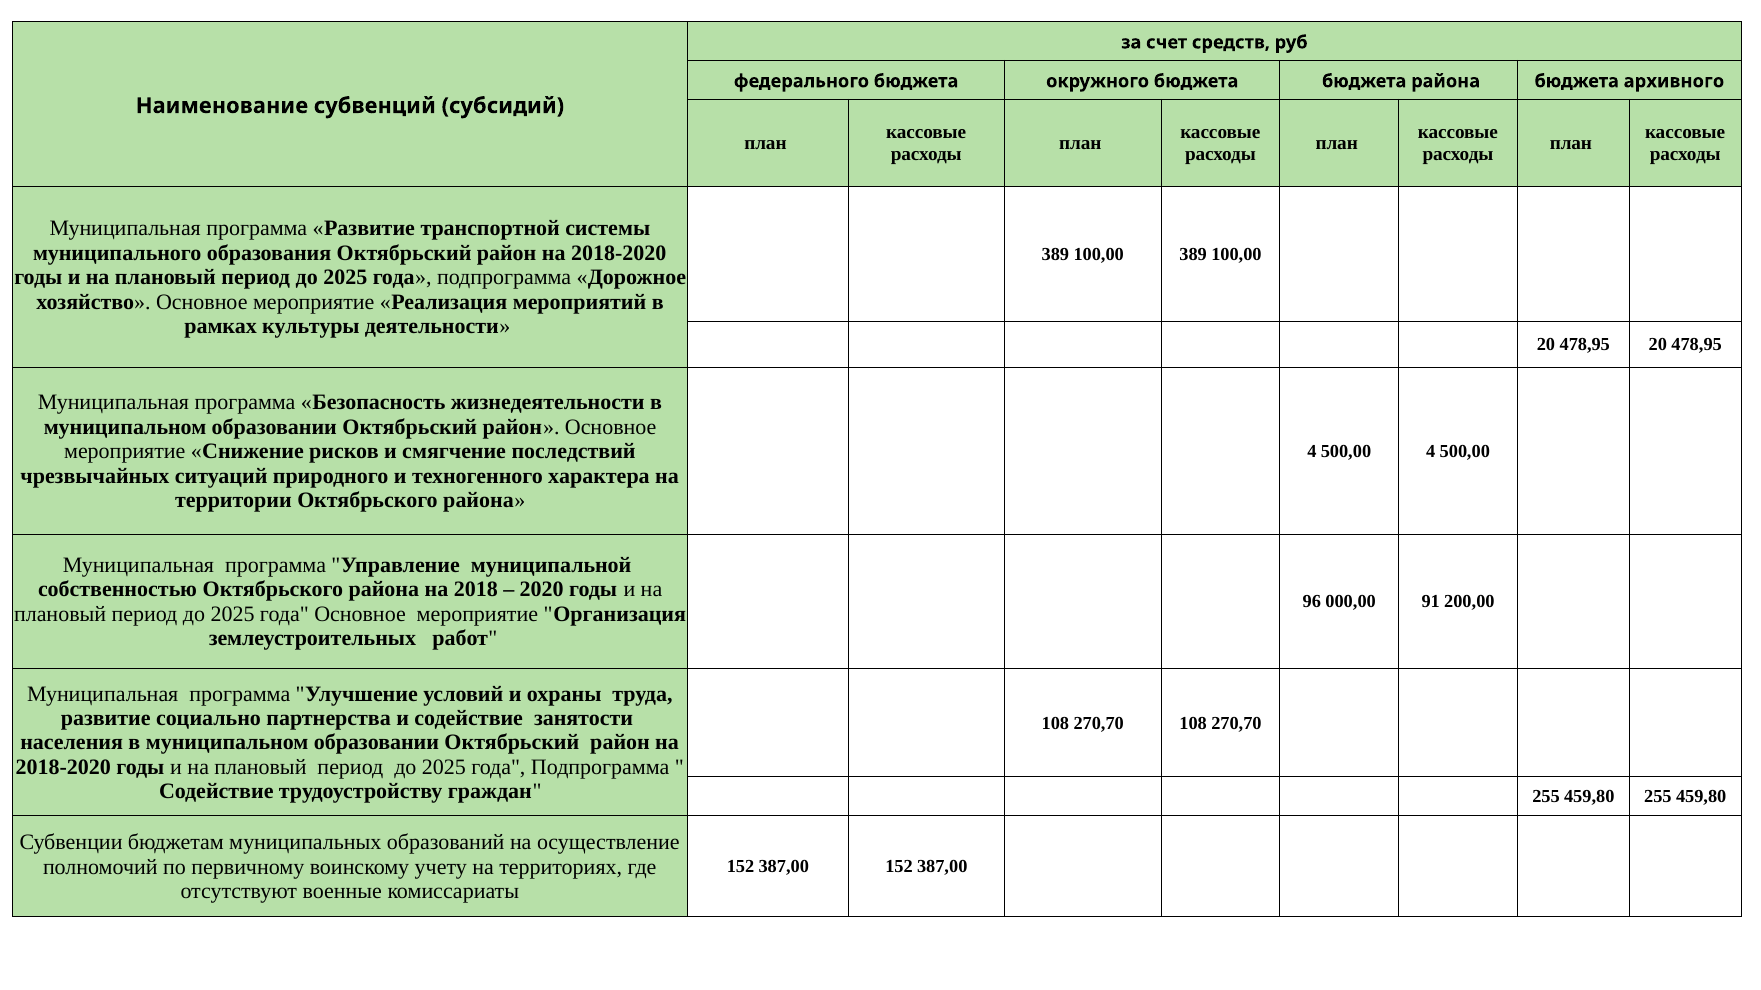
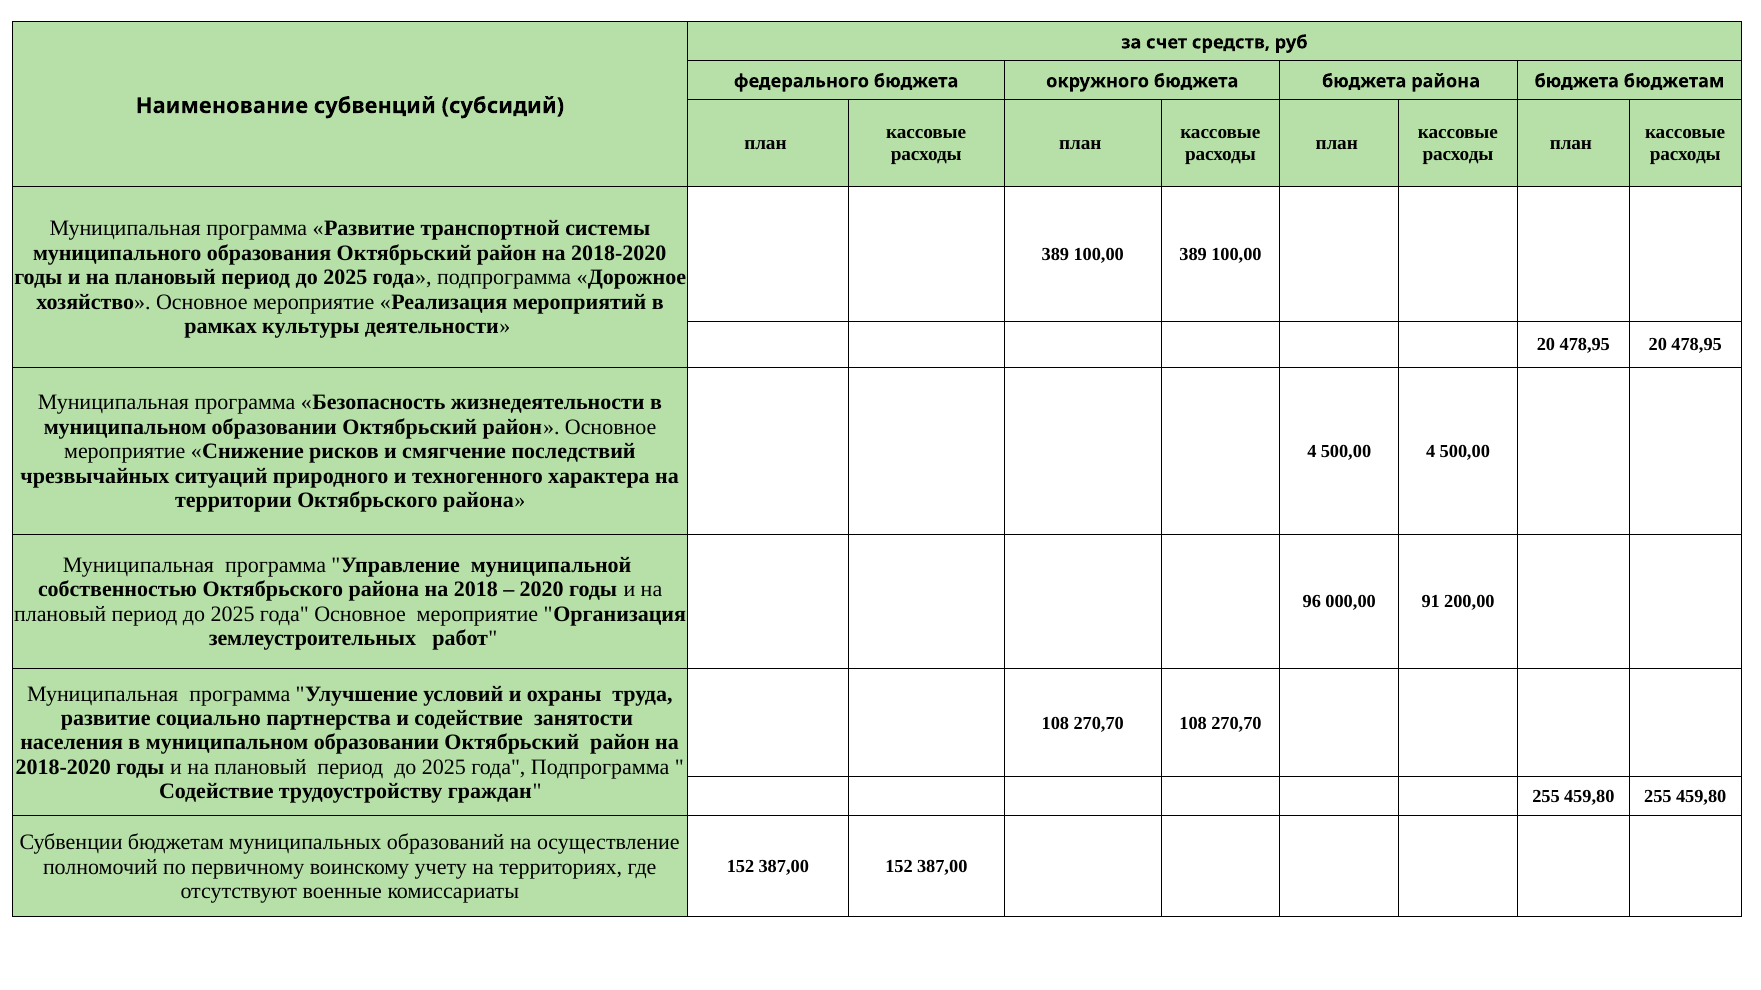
бюджета архивного: архивного -> бюджетам
